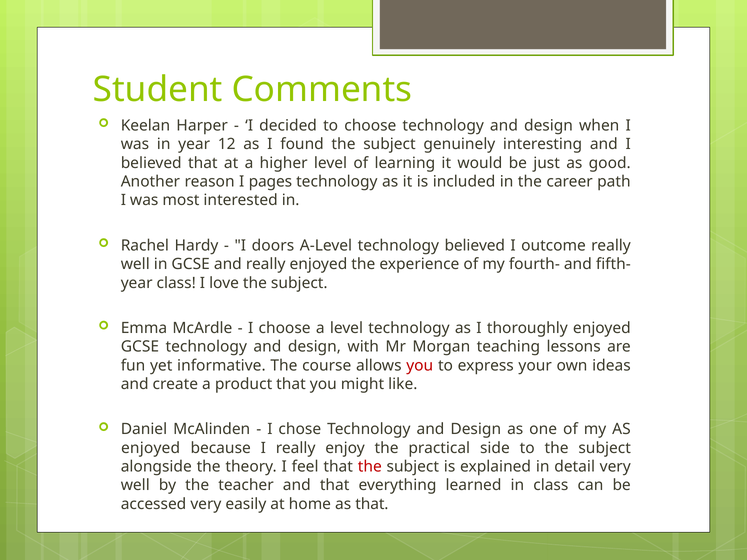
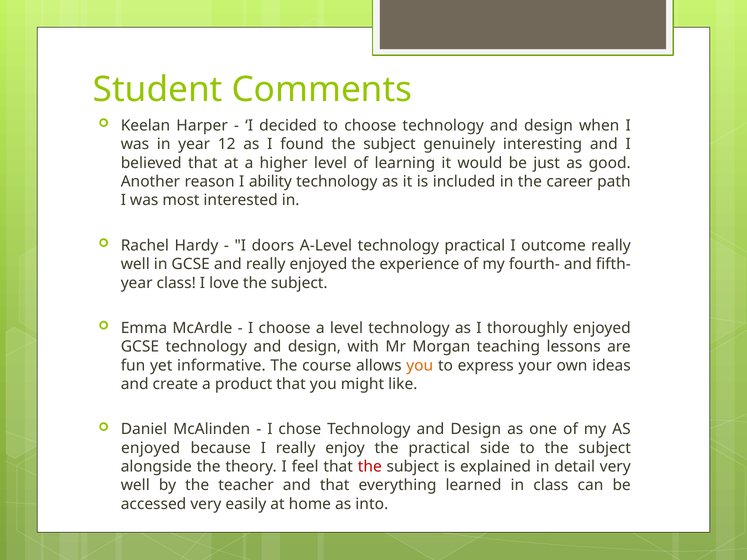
pages: pages -> ability
technology believed: believed -> practical
you at (420, 366) colour: red -> orange
as that: that -> into
